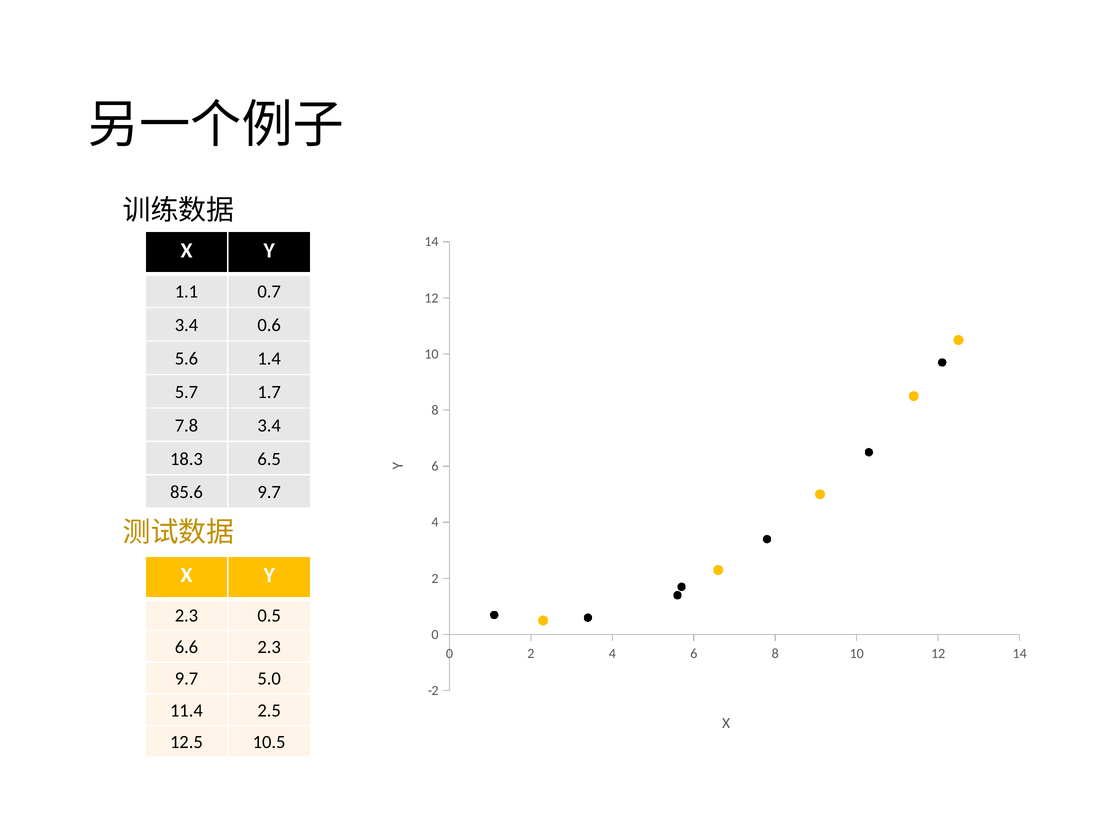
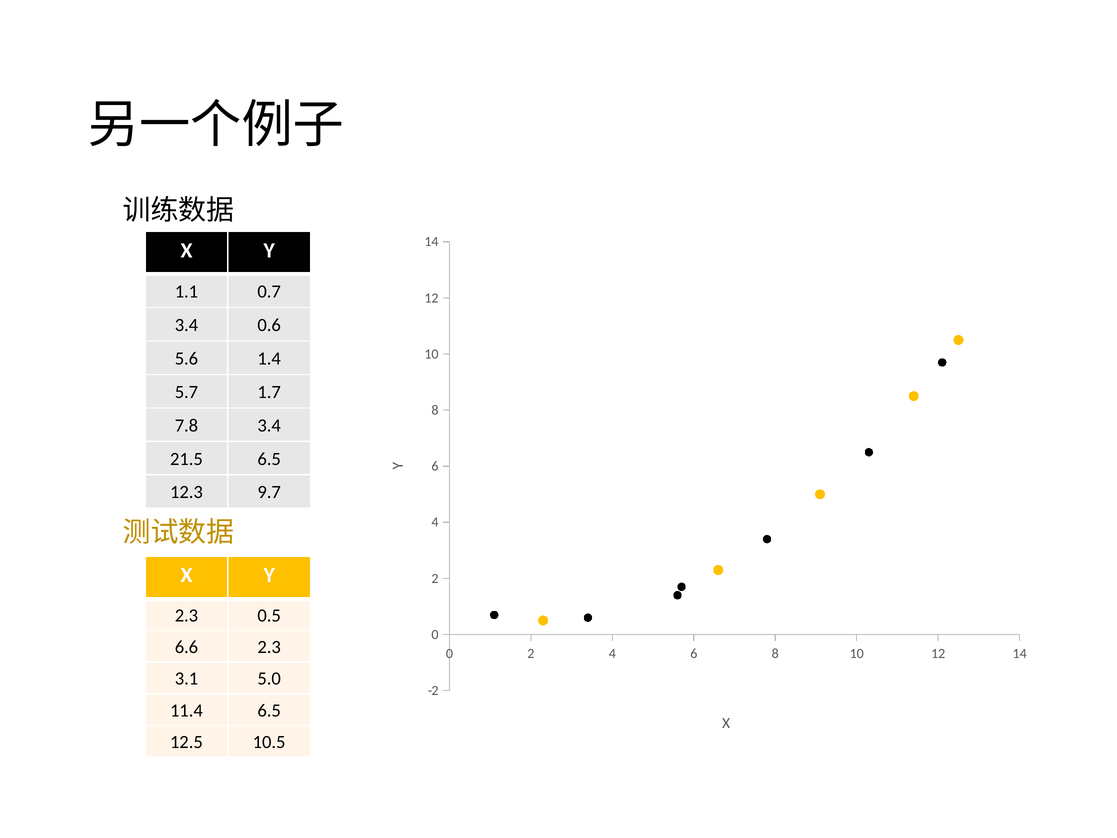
18.3: 18.3 -> 21.5
85.6: 85.6 -> 12.3
9.7 at (186, 679): 9.7 -> 3.1
11.4 2.5: 2.5 -> 6.5
